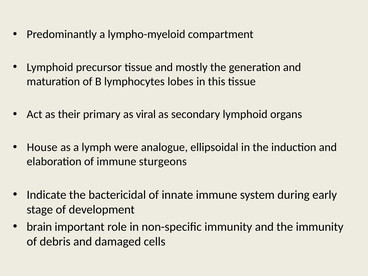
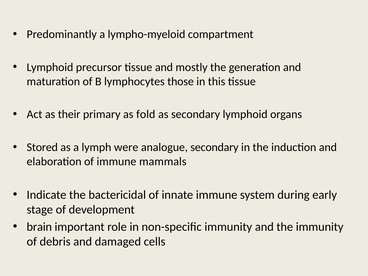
lobes: lobes -> those
viral: viral -> fold
House: House -> Stored
analogue ellipsoidal: ellipsoidal -> secondary
sturgeons: sturgeons -> mammals
